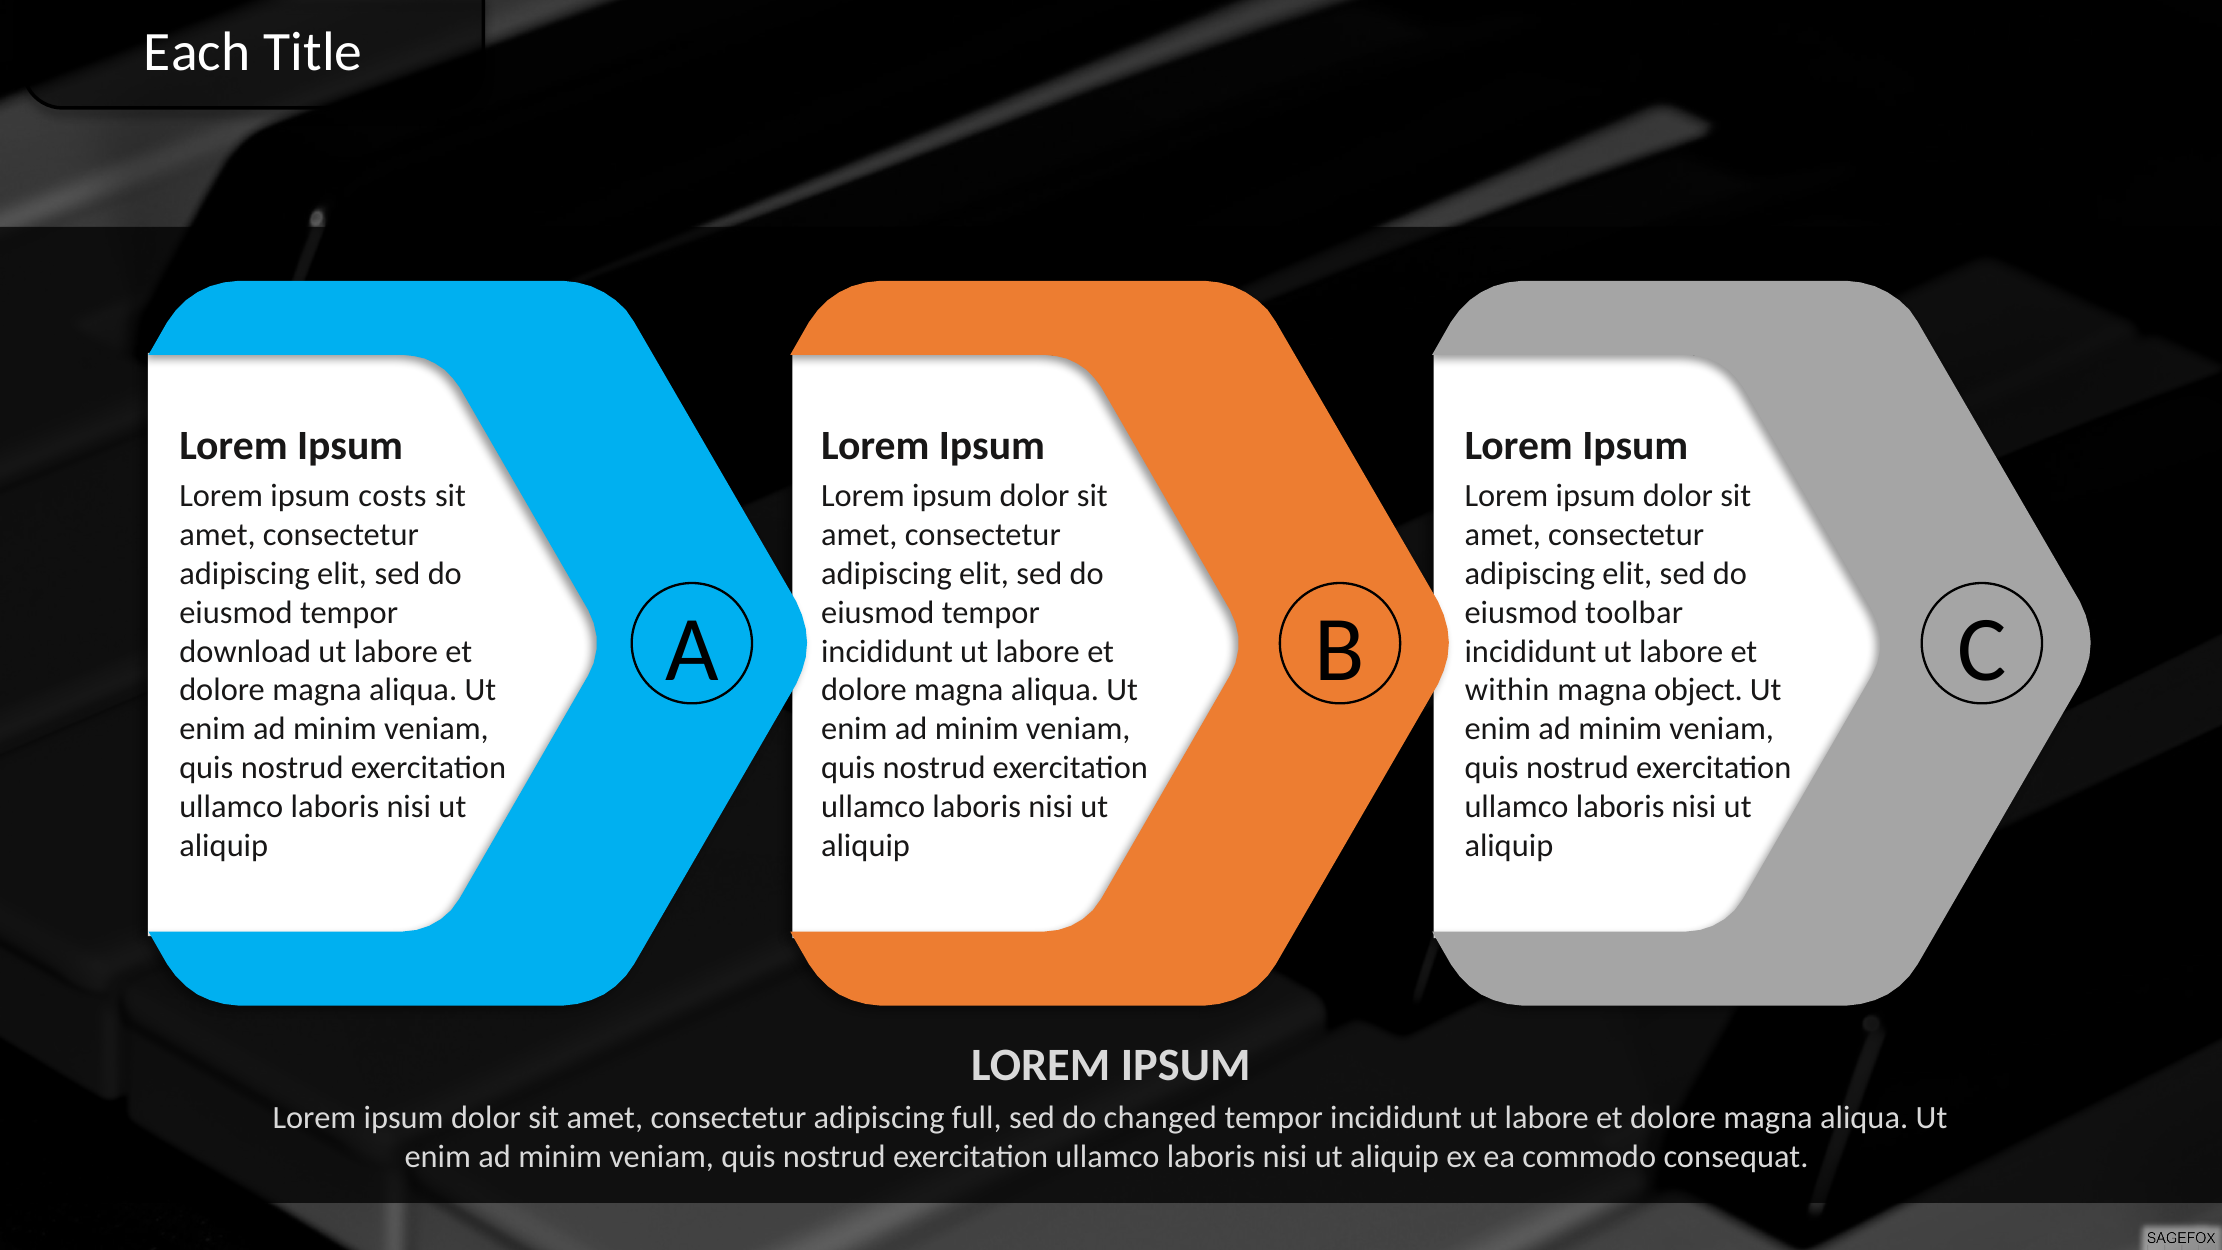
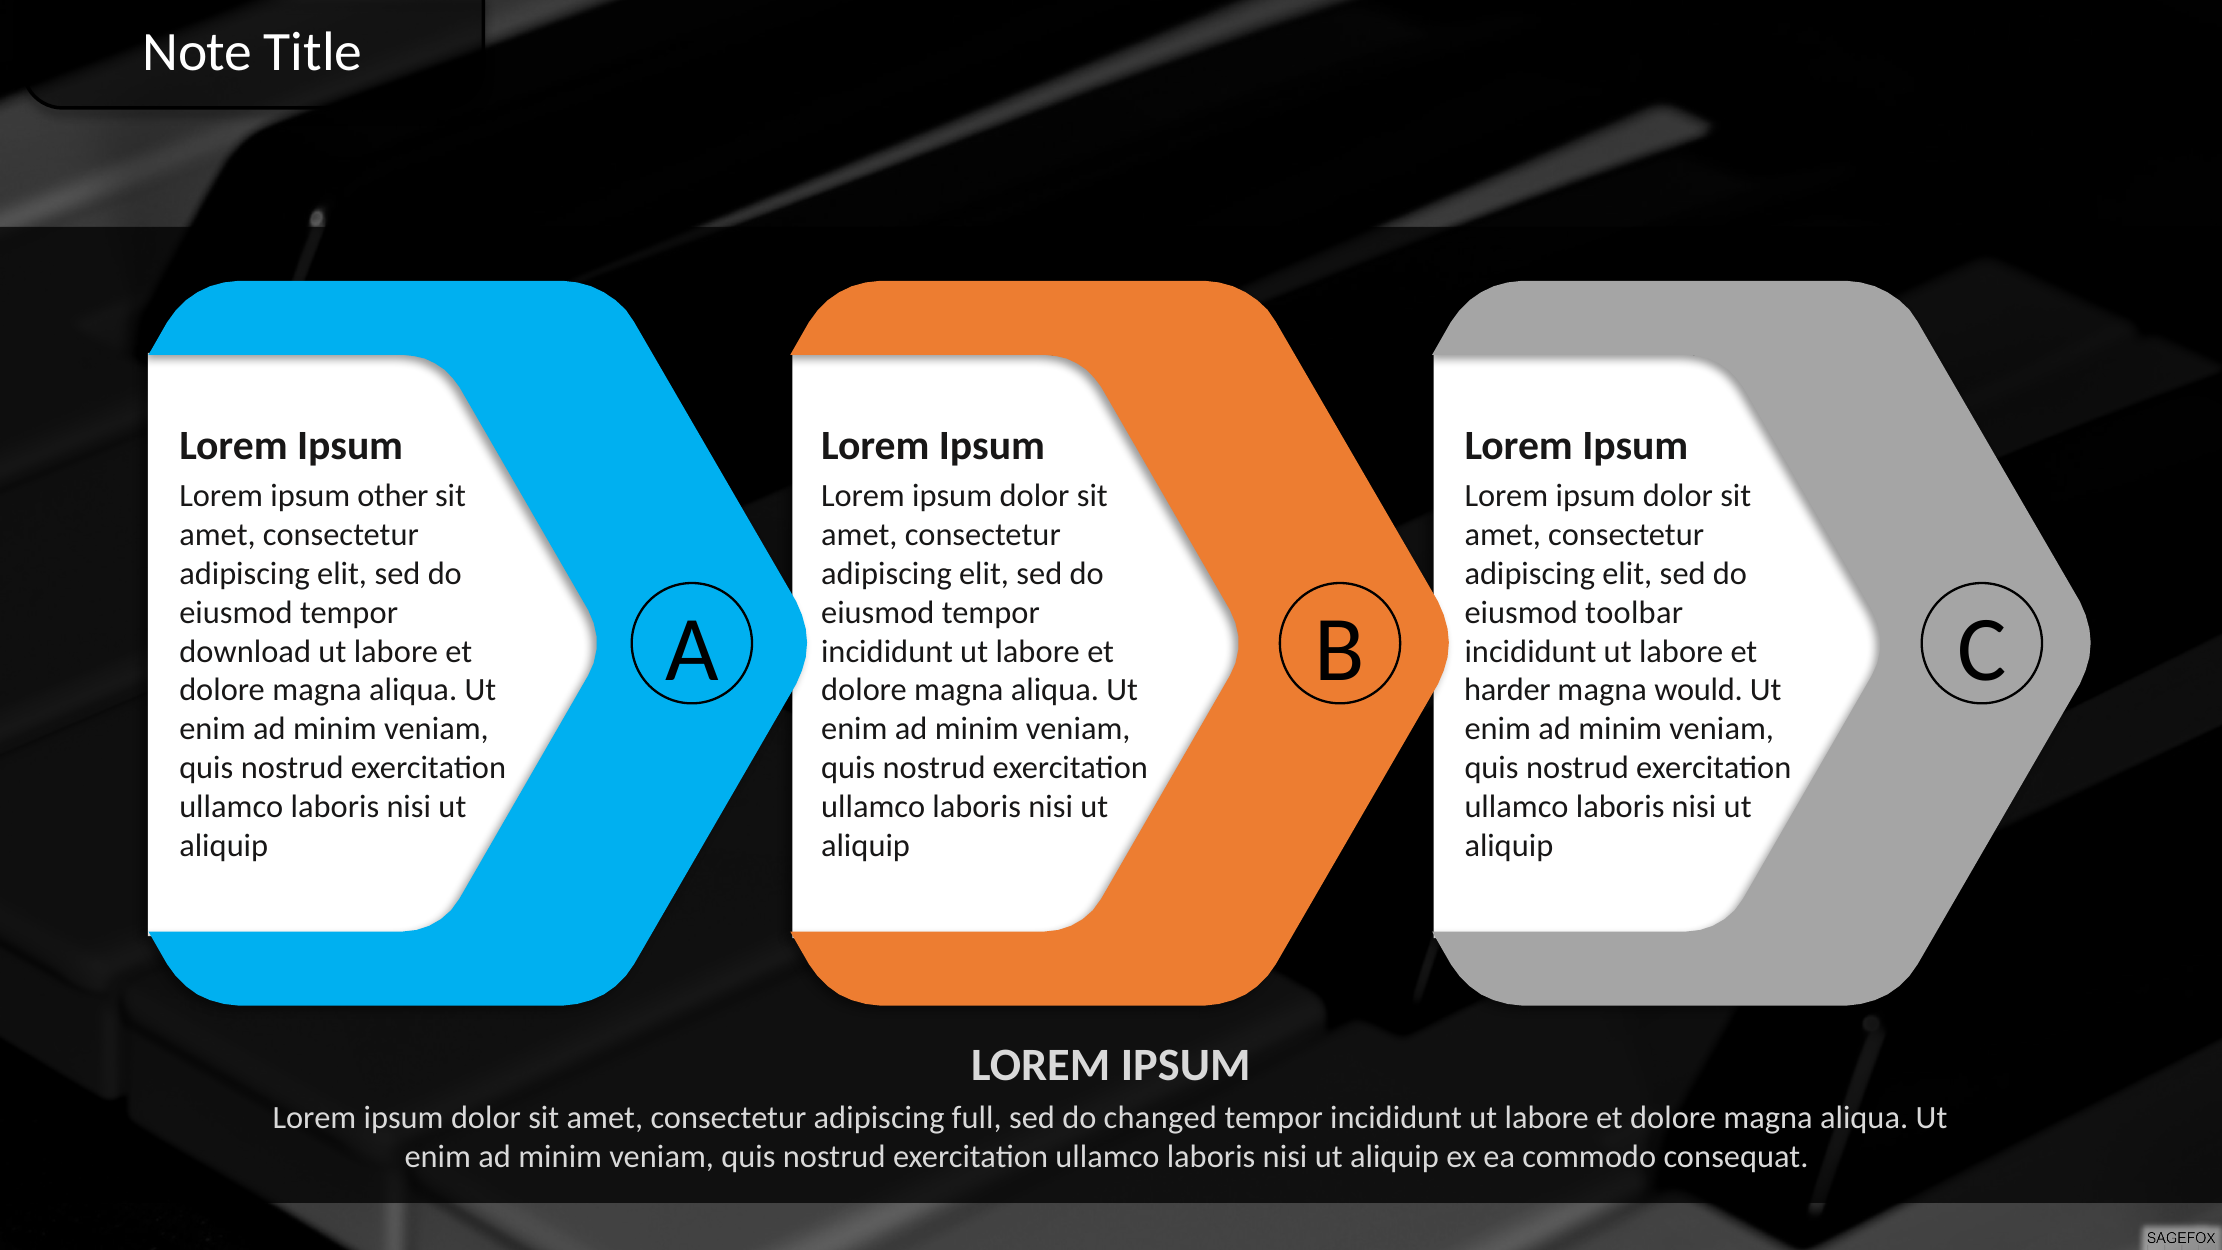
Each: Each -> Note
costs: costs -> other
within: within -> harder
object: object -> would
